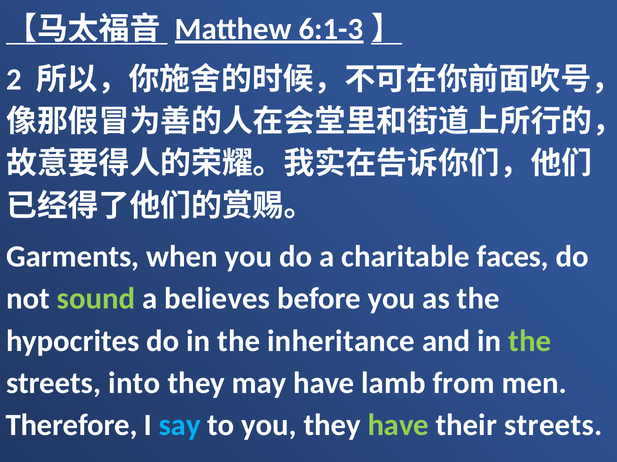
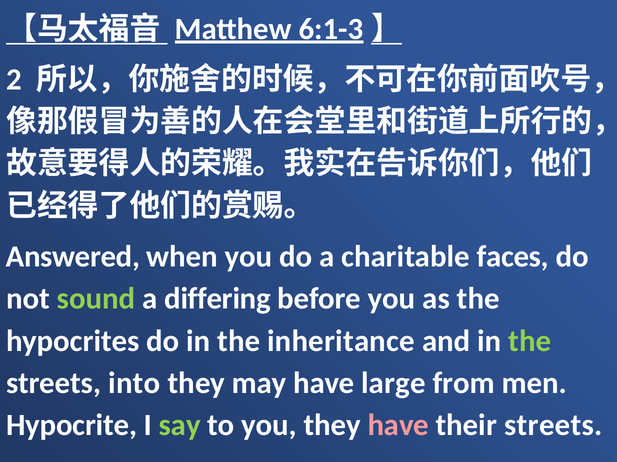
Garments: Garments -> Answered
believes: believes -> differing
lamb: lamb -> large
Therefore: Therefore -> Hypocrite
say colour: light blue -> light green
have at (398, 426) colour: light green -> pink
